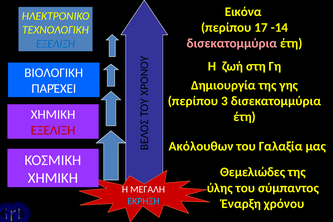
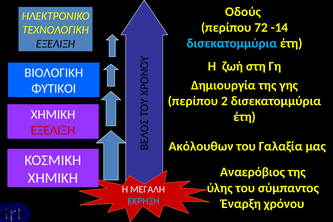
Εικόνα: Εικόνα -> Οδούς
17: 17 -> 72
δισεκατομμύρια at (232, 43) colour: pink -> light blue
ΕΞΕΛΙΞΗ at (56, 44) colour: blue -> black
ΠΑΡΈΧΕΙ: ΠΑΡΈΧΕΙ -> ΦΥΤΙΚΟΙ
3: 3 -> 2
Θεμελιώδες: Θεμελιώδες -> Αναερόβιος
